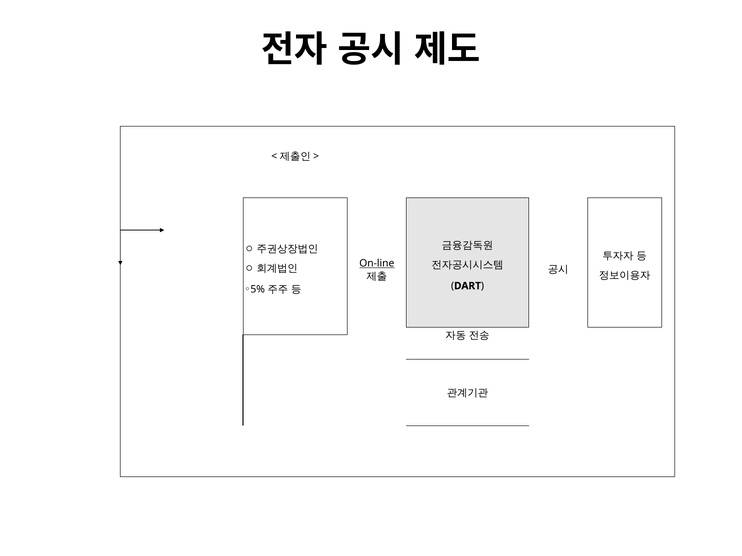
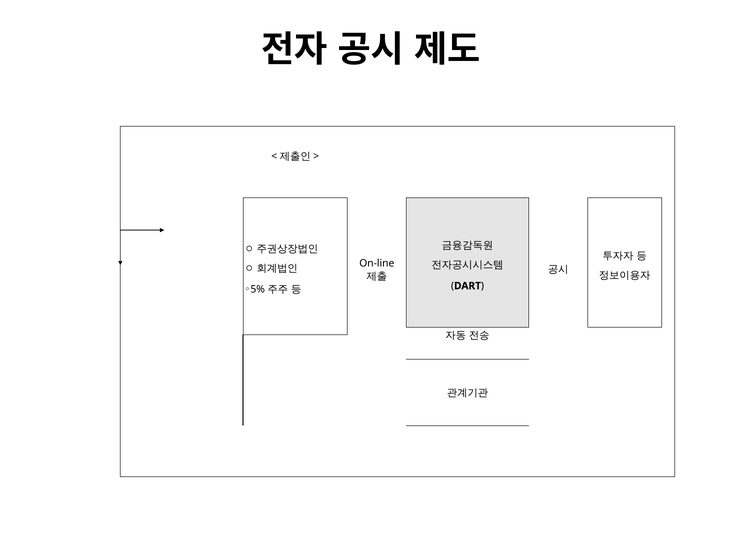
On-line underline: present -> none
